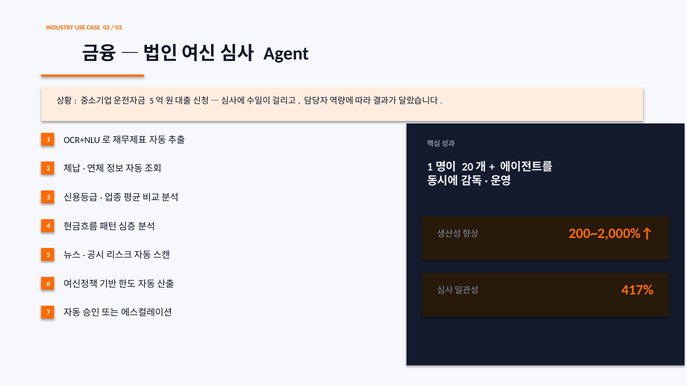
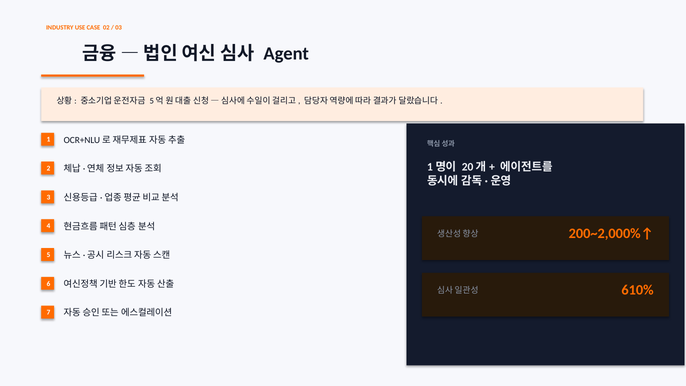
417%: 417% -> 610%
